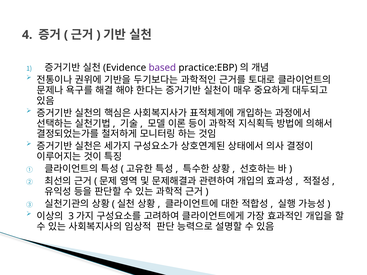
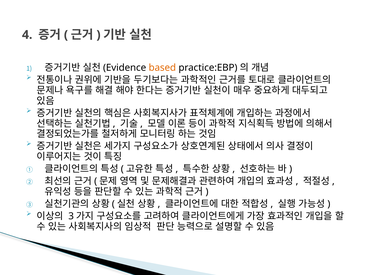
based colour: purple -> orange
